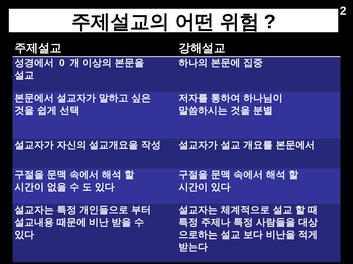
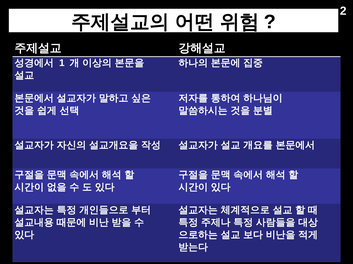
0: 0 -> 1
